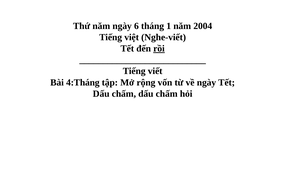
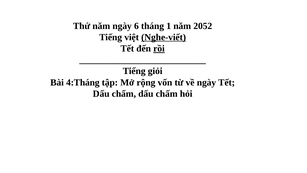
2004: 2004 -> 2052
Nghe-viết underline: none -> present
viết: viết -> giỏi
